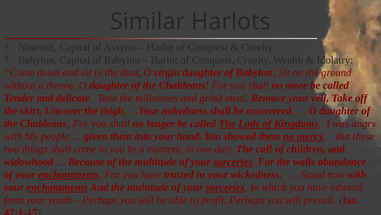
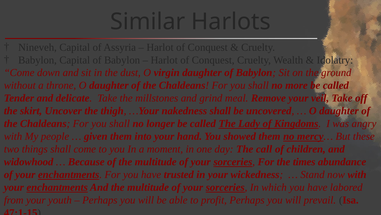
walls: walls -> times
